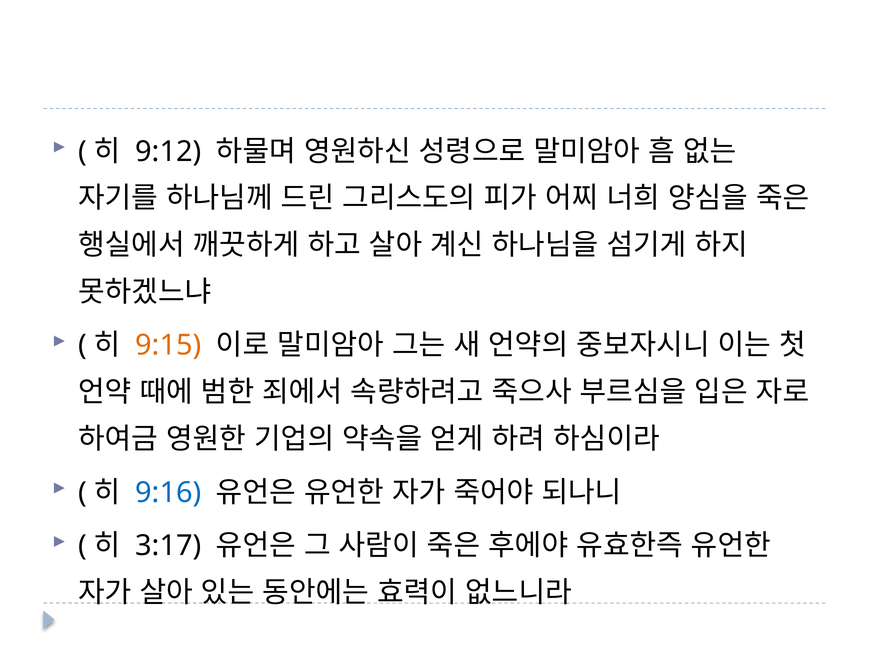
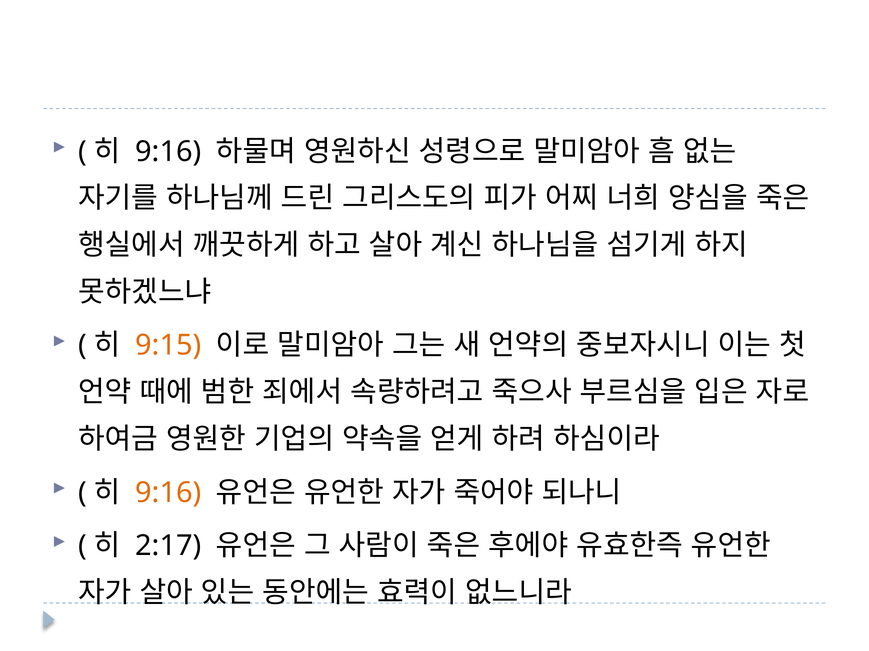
9:12 at (168, 152): 9:12 -> 9:16
9:16 at (168, 493) colour: blue -> orange
3:17: 3:17 -> 2:17
